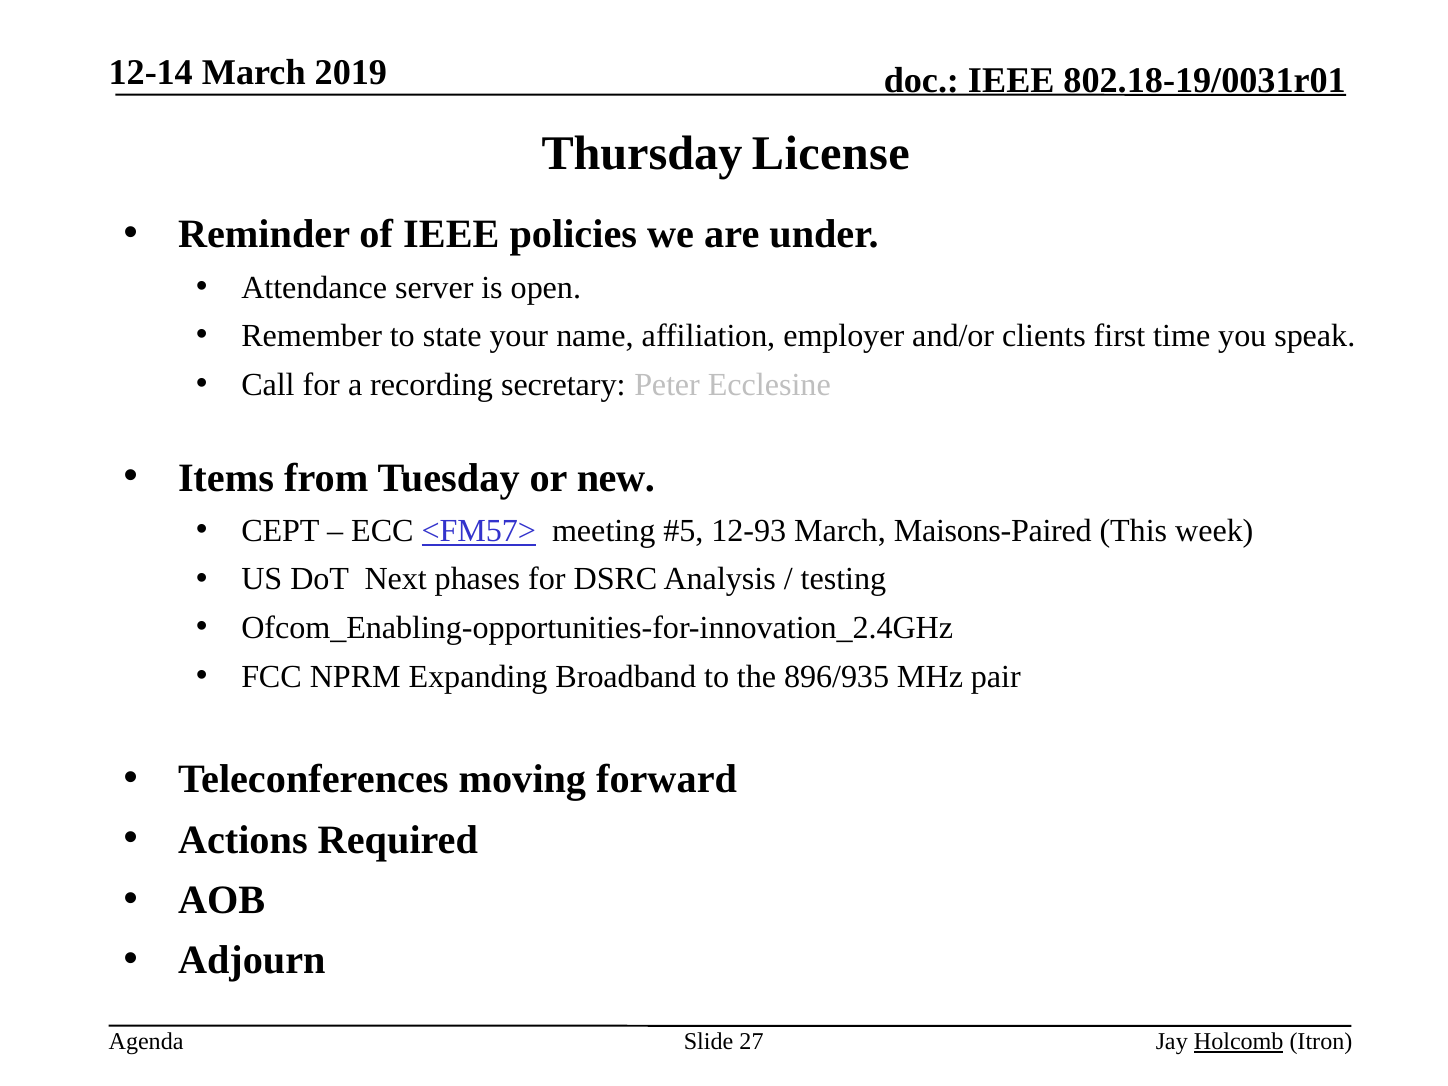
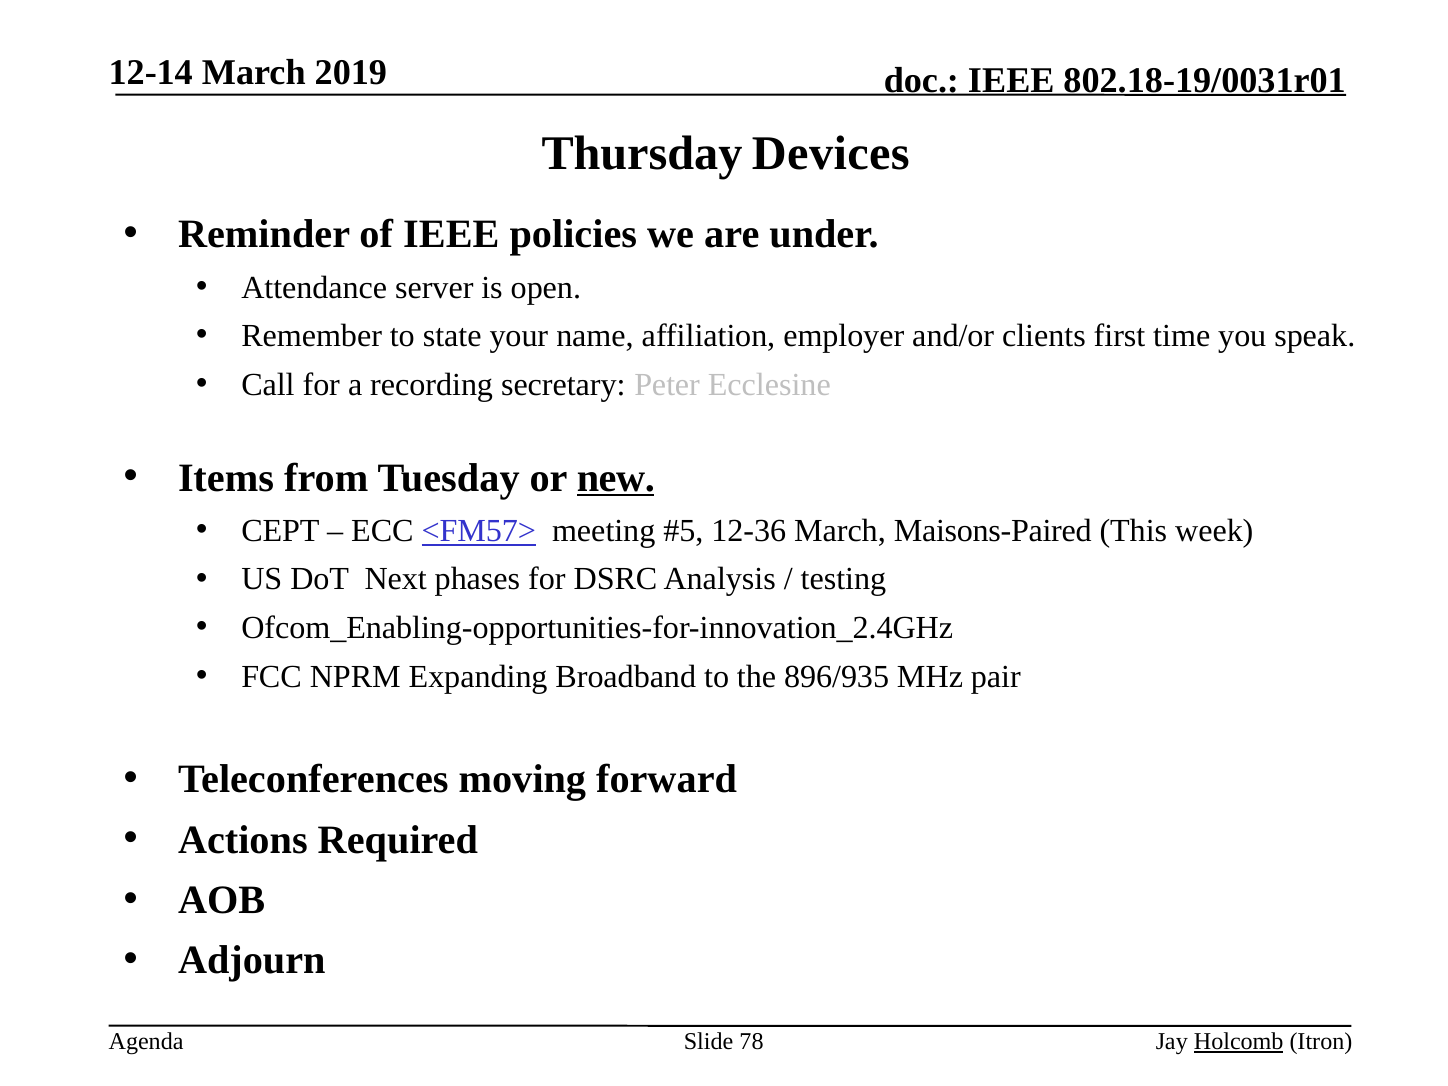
License: License -> Devices
new underline: none -> present
12-93: 12-93 -> 12-36
27: 27 -> 78
